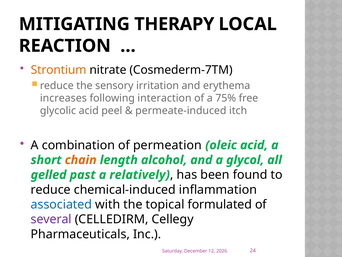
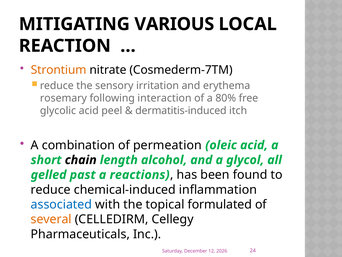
THERAPY: THERAPY -> VARIOUS
increases: increases -> rosemary
75%: 75% -> 80%
permeate-induced: permeate-induced -> dermatitis-induced
chain colour: orange -> black
relatively: relatively -> reactions
several colour: purple -> orange
